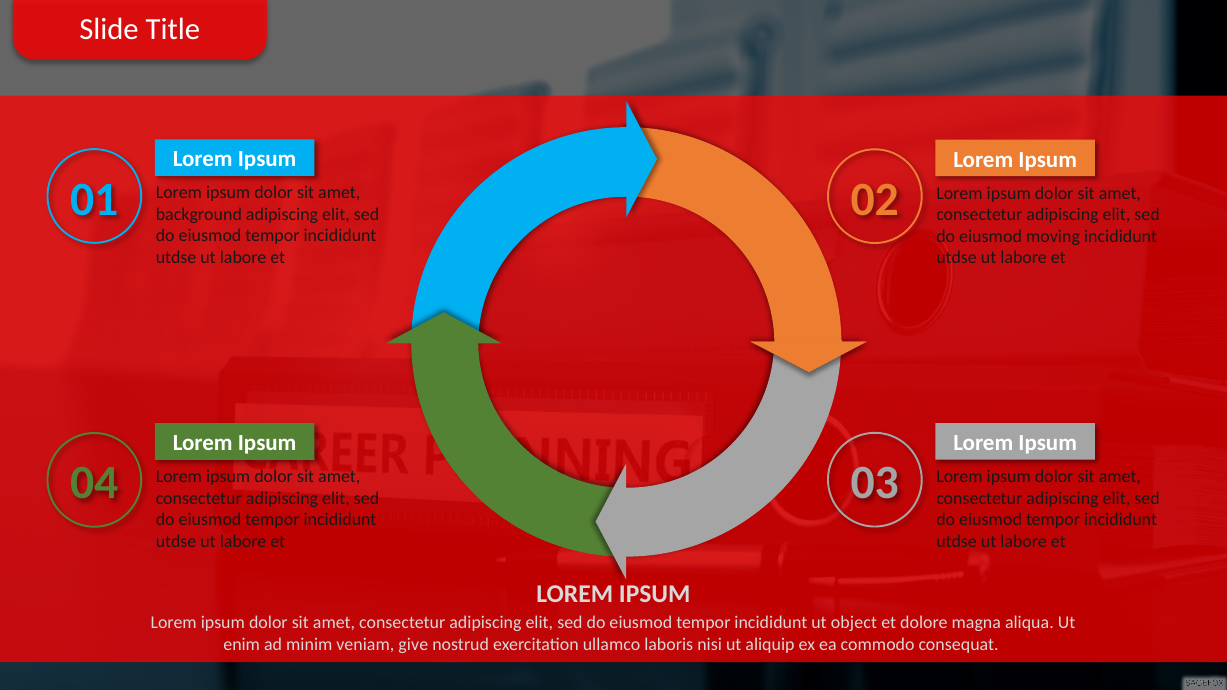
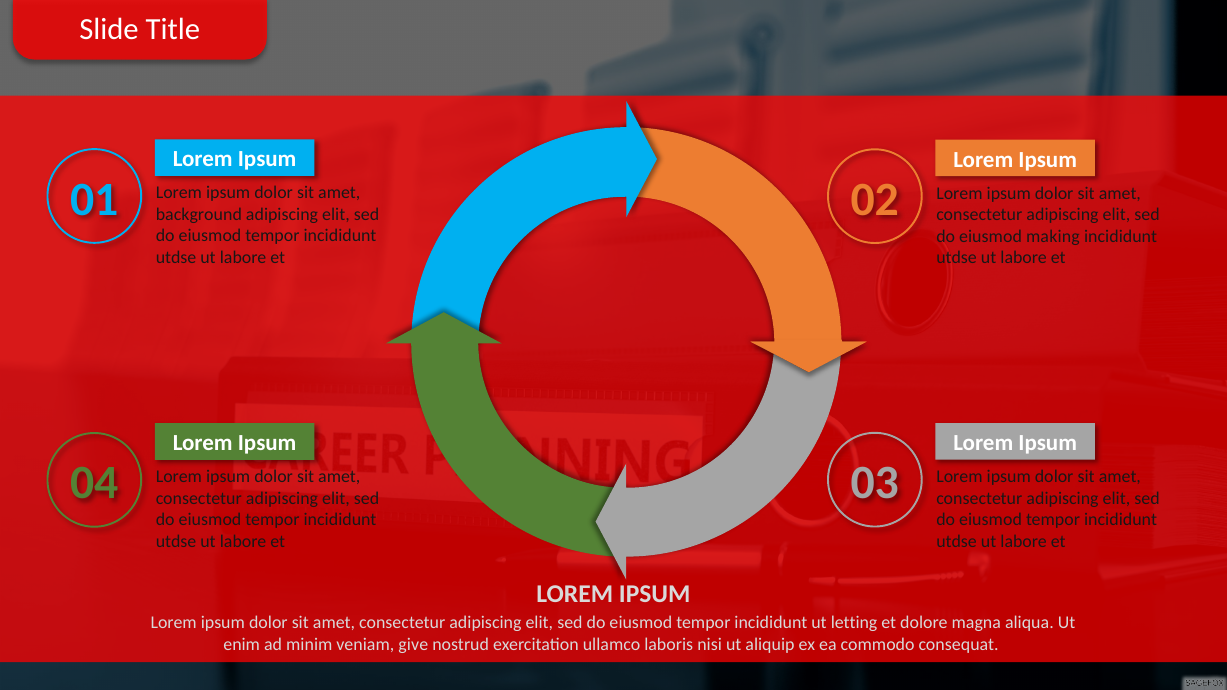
moving: moving -> making
object: object -> letting
